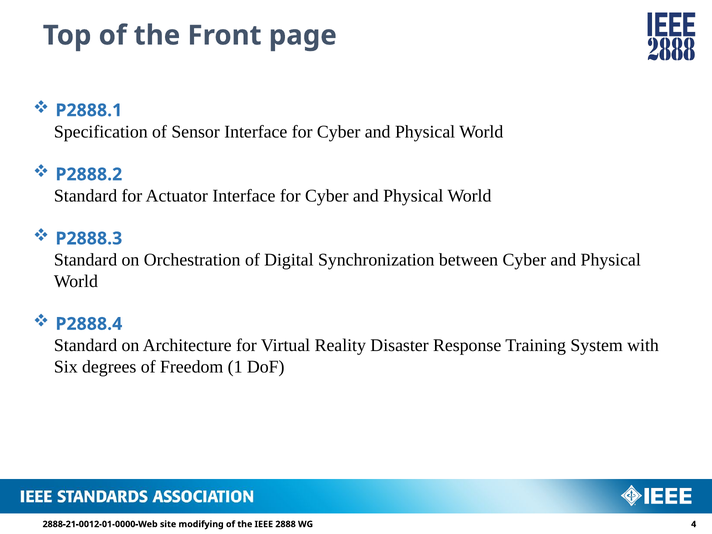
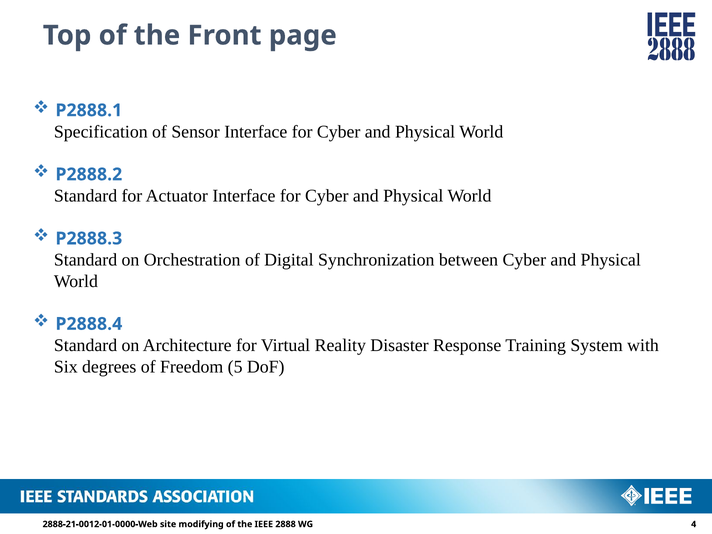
1: 1 -> 5
